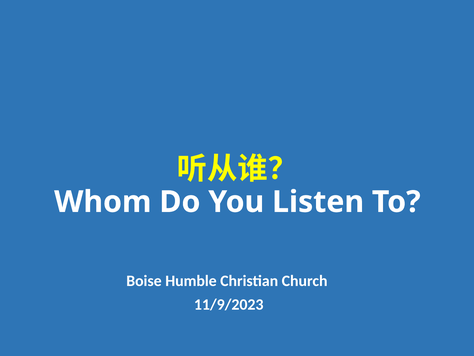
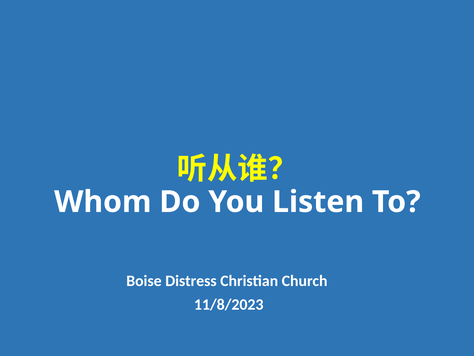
Humble: Humble -> Distress
11/9/2023: 11/9/2023 -> 11/8/2023
